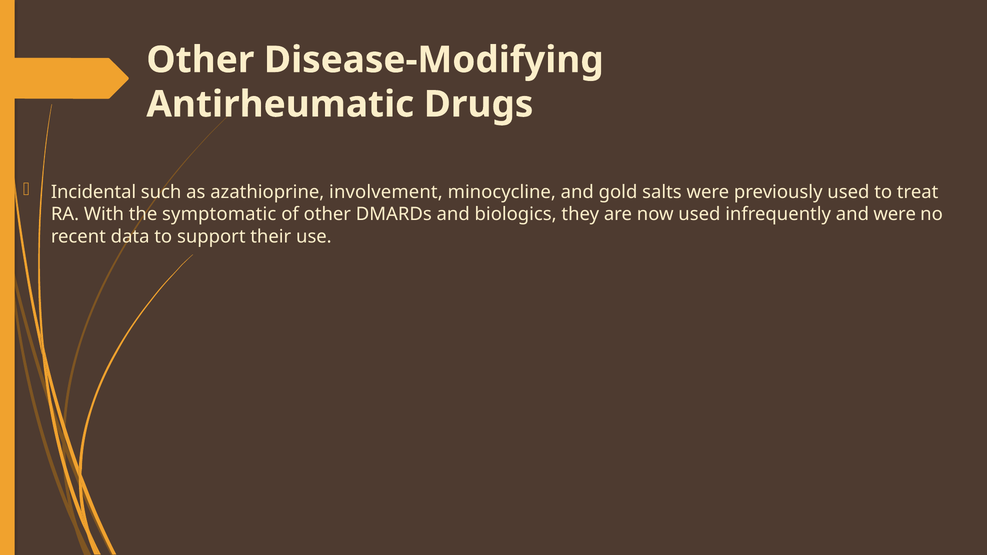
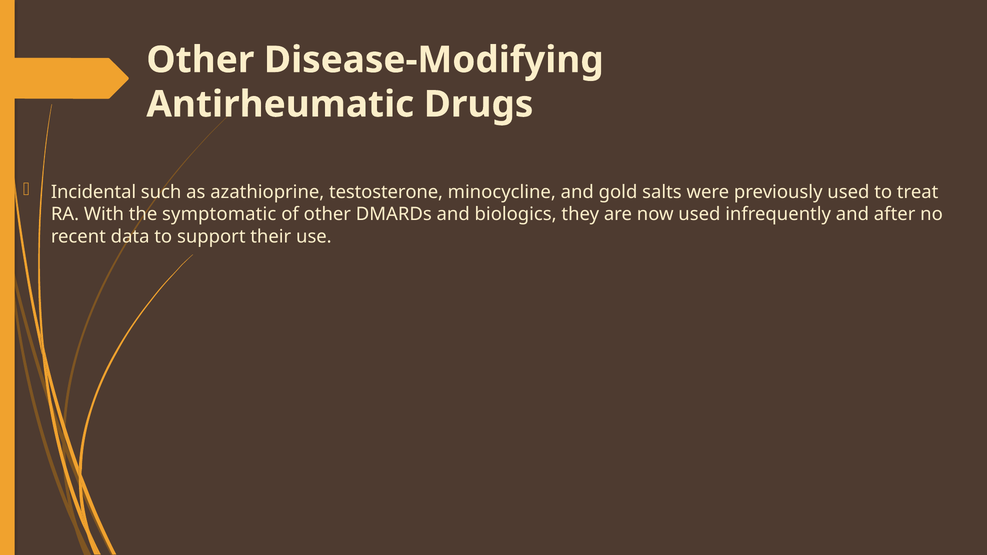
involvement: involvement -> testosterone
and were: were -> after
